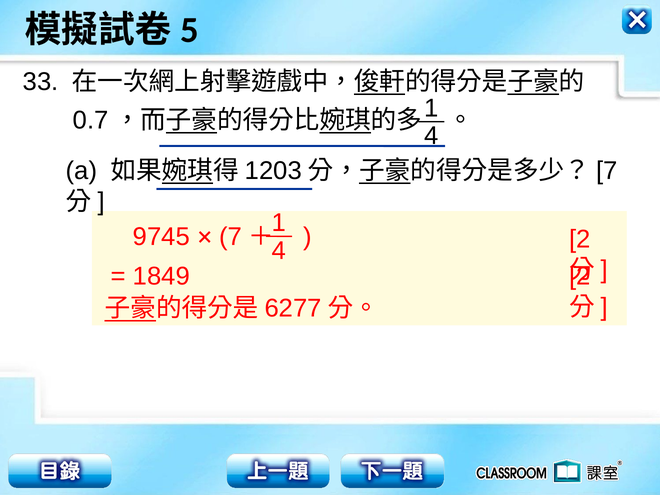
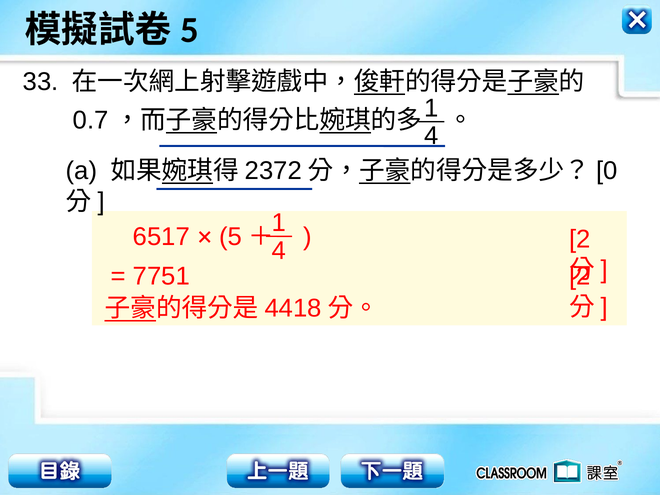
1203: 1203 -> 2372
7 at (607, 171): 7 -> 0
9745: 9745 -> 6517
7 at (231, 237): 7 -> 5
1849: 1849 -> 7751
6277: 6277 -> 4418
